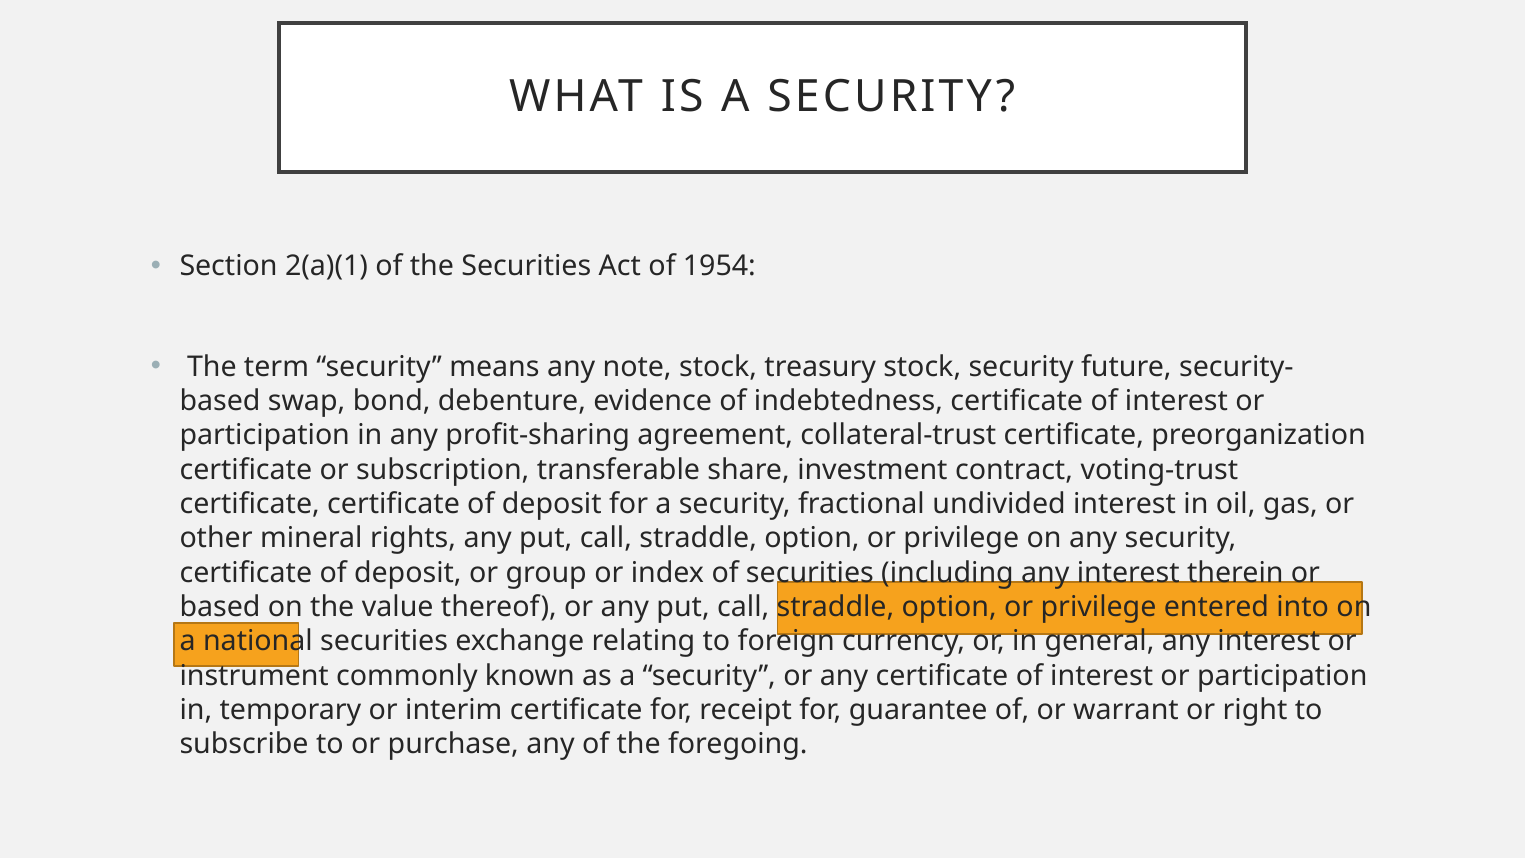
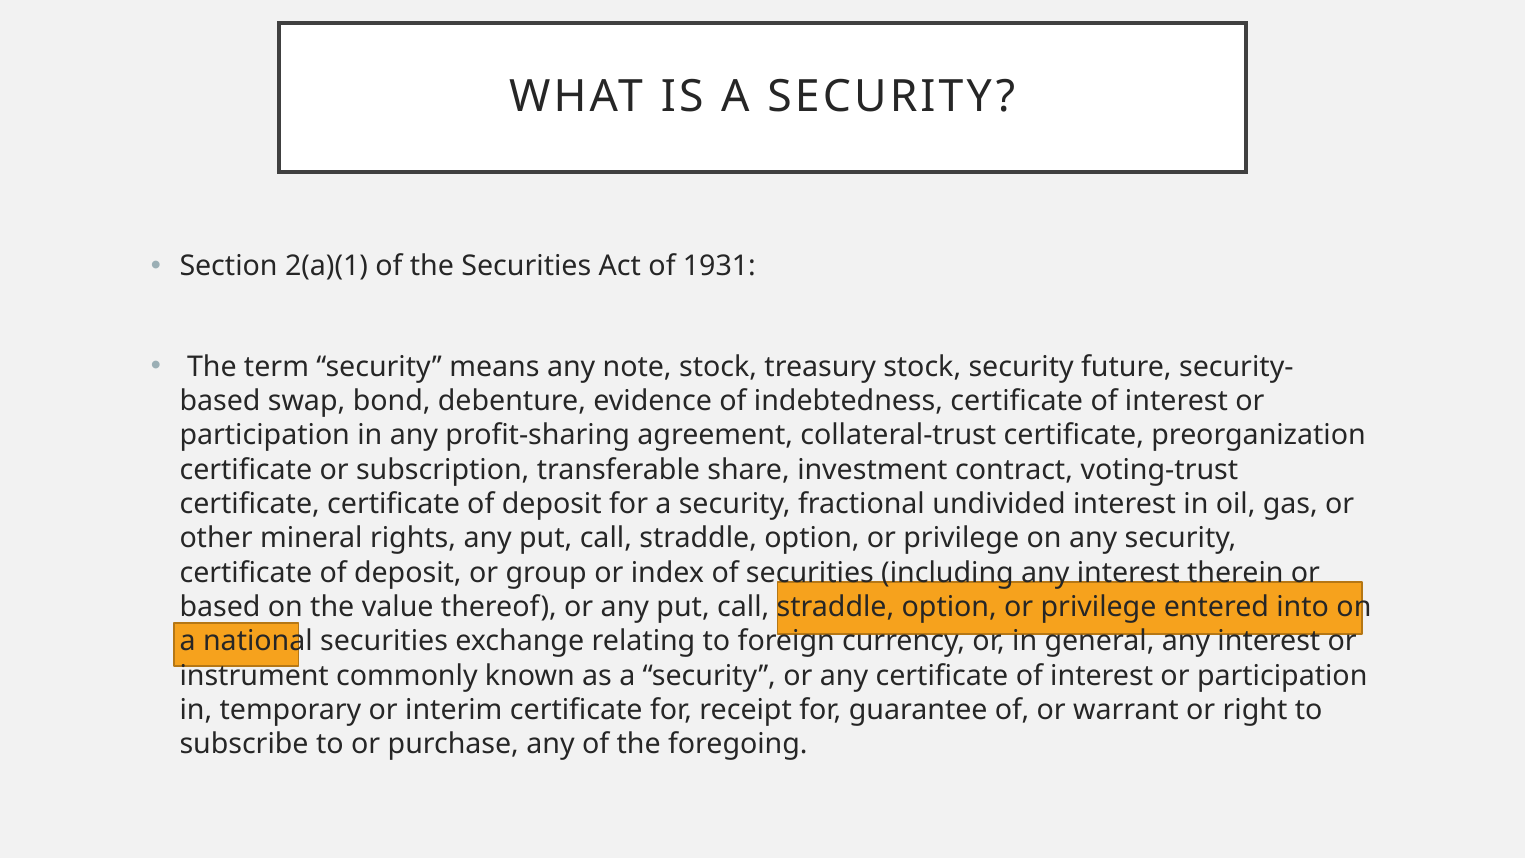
1954: 1954 -> 1931
